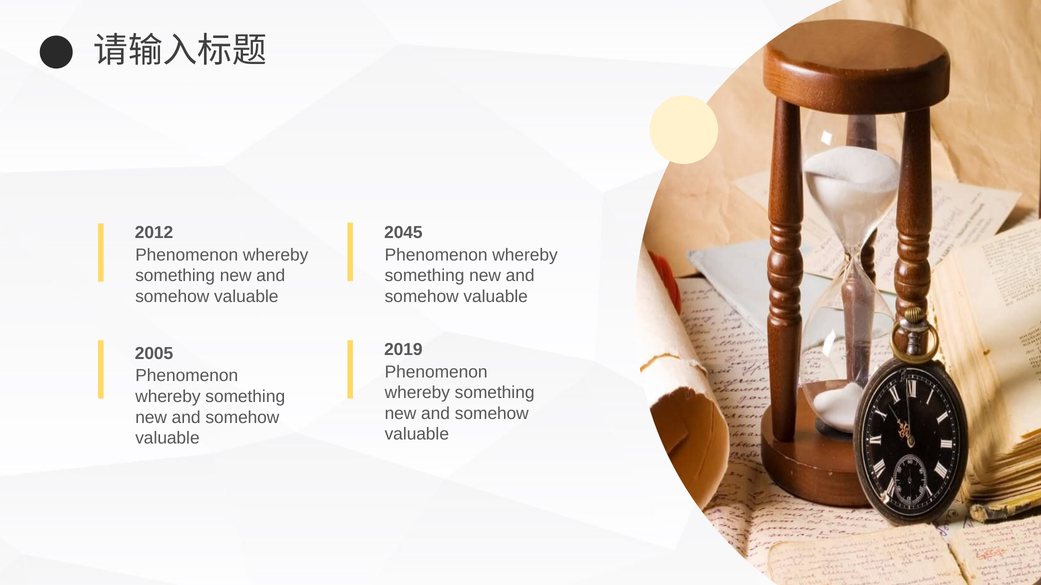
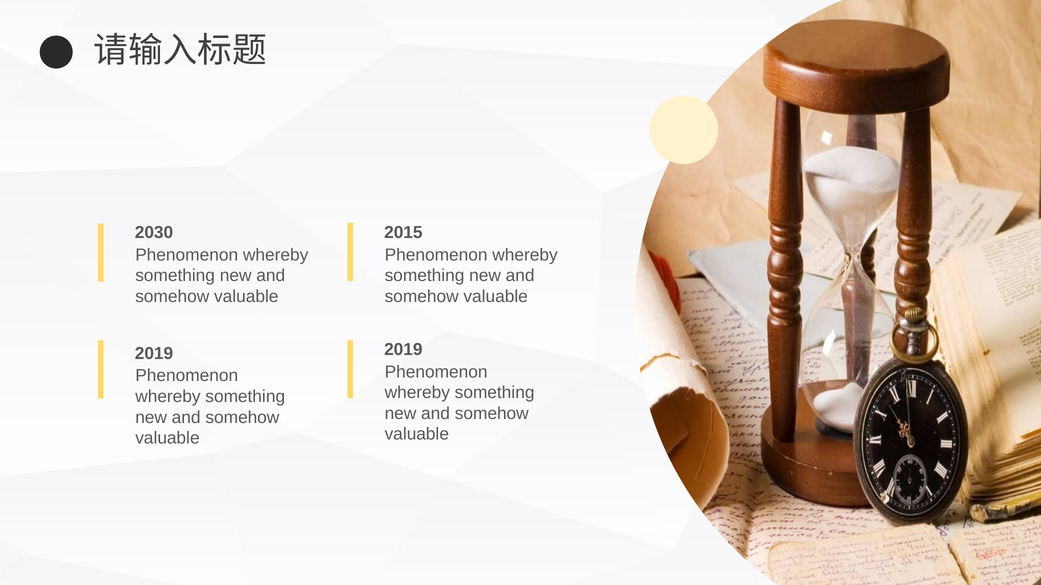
2012: 2012 -> 2030
2045: 2045 -> 2015
2005 at (154, 354): 2005 -> 2019
